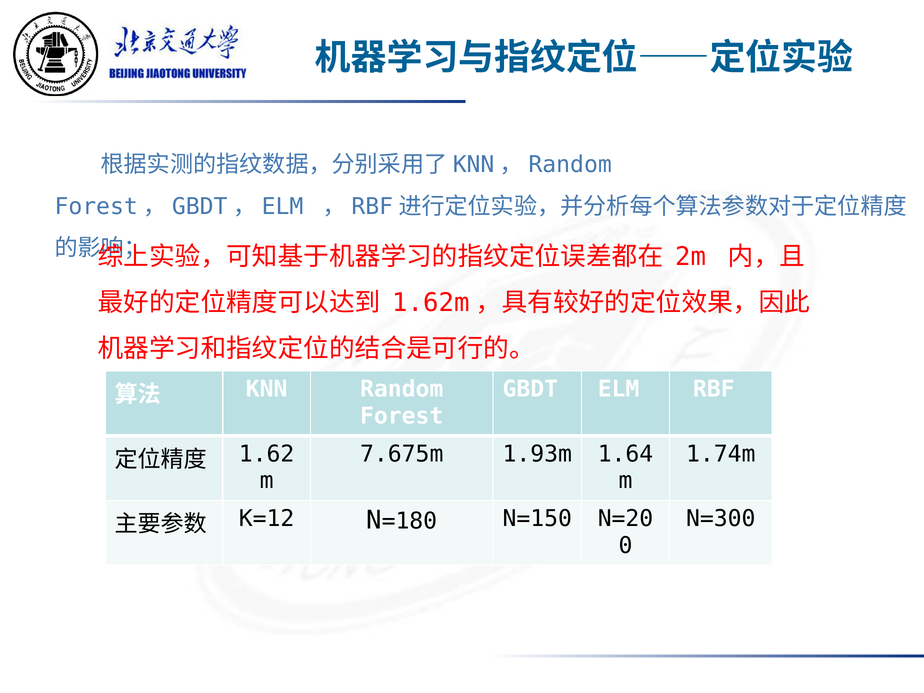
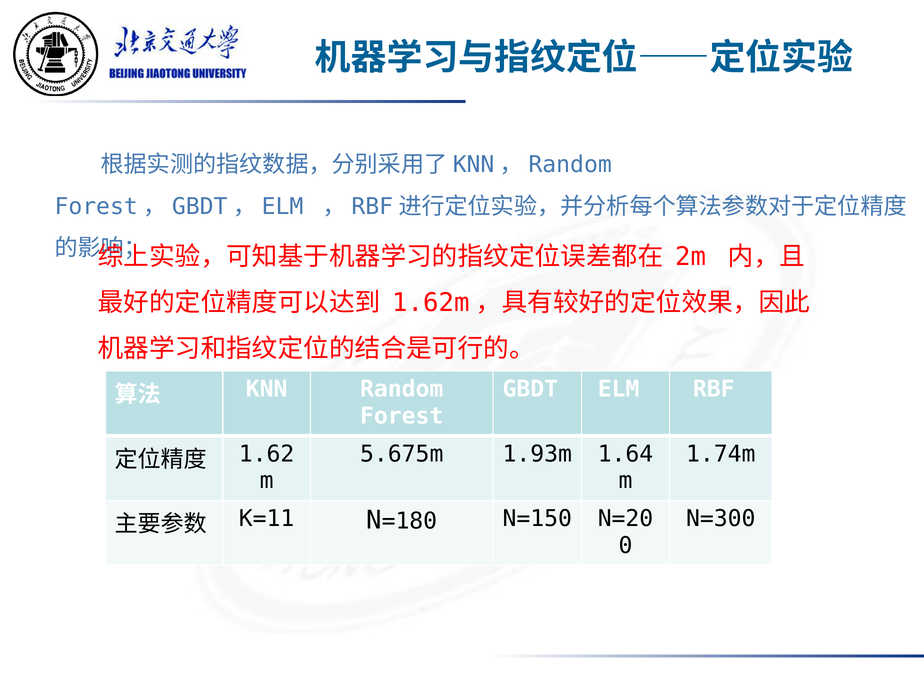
7.675m: 7.675m -> 5.675m
K=12: K=12 -> K=11
